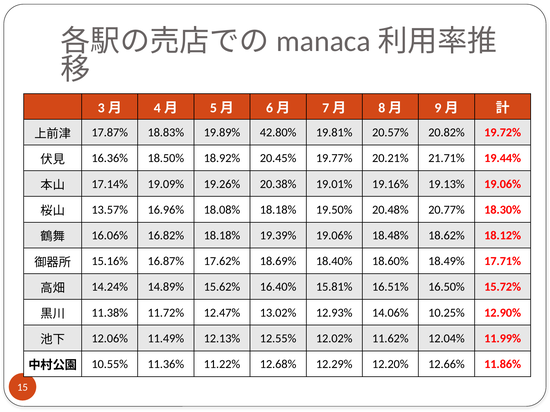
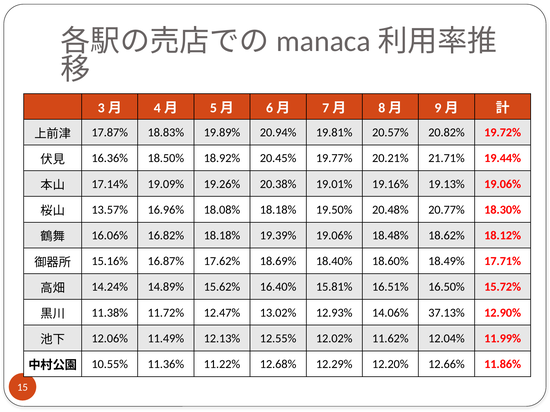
42.80%: 42.80% -> 20.94%
10.25%: 10.25% -> 37.13%
